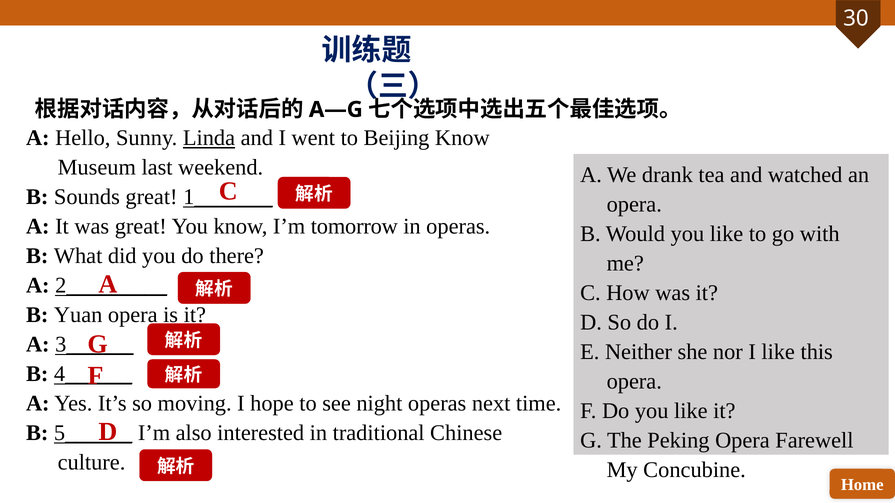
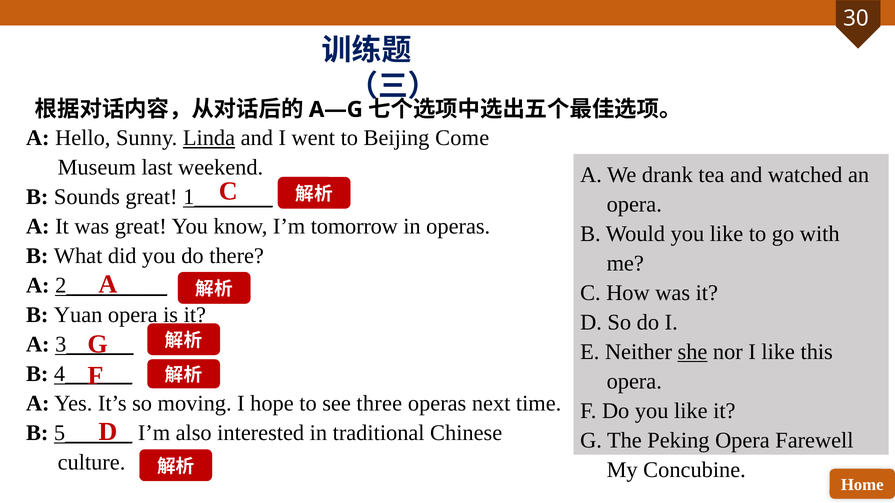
Beijing Know: Know -> Come
she underline: none -> present
night: night -> three
